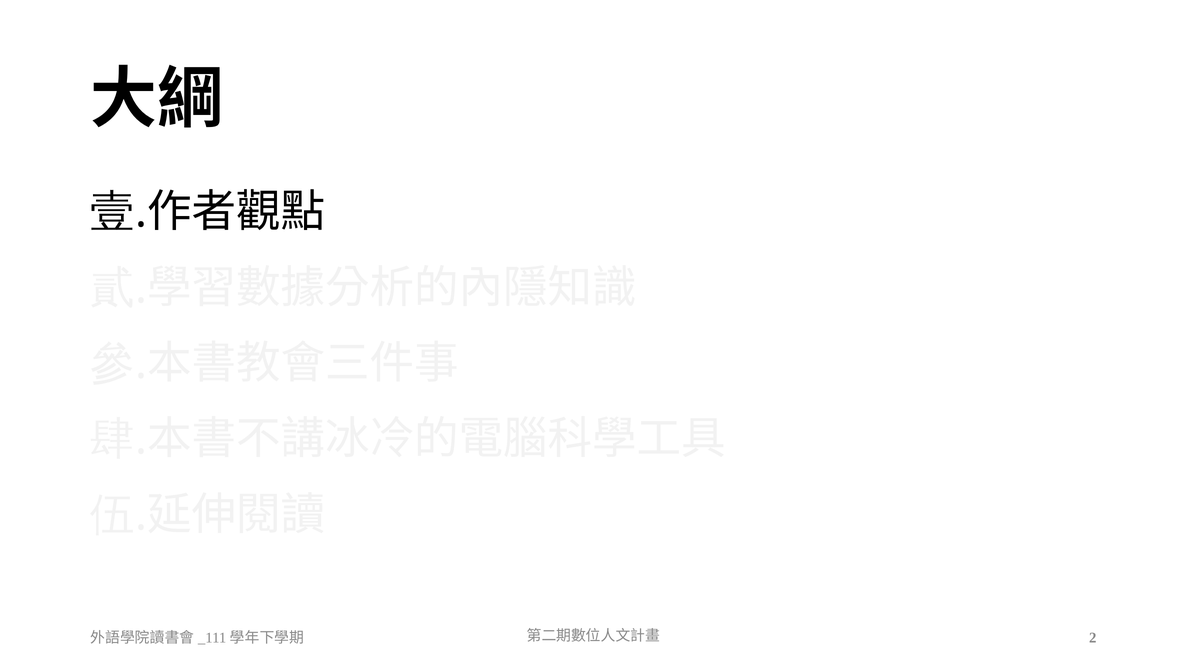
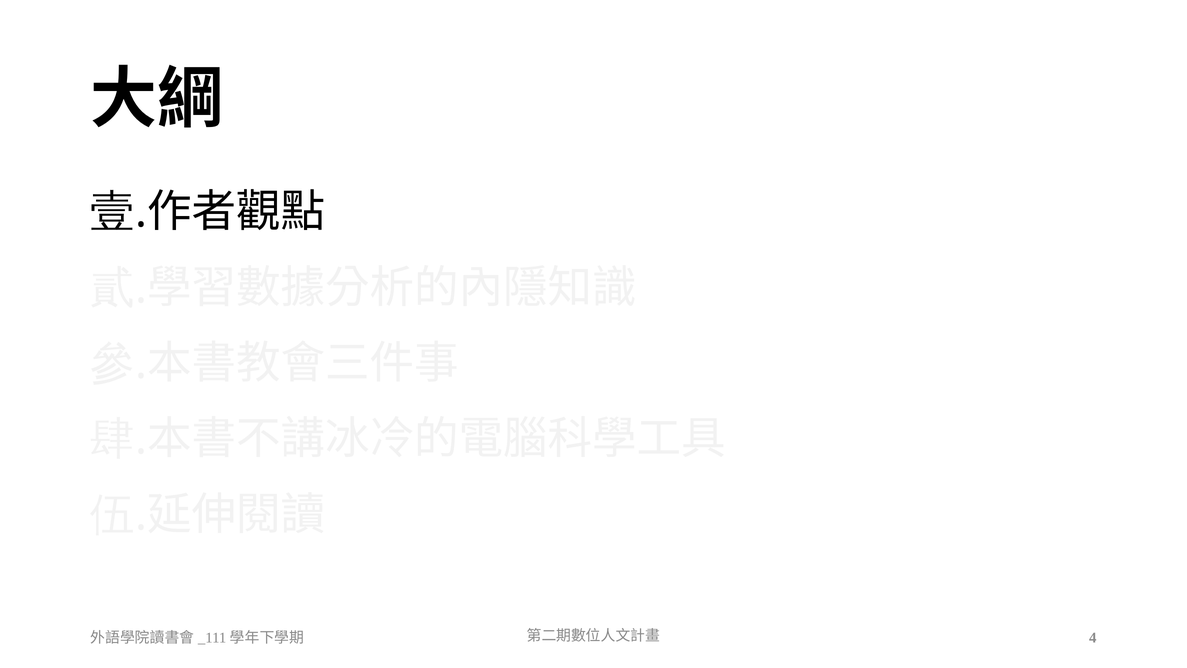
2: 2 -> 4
